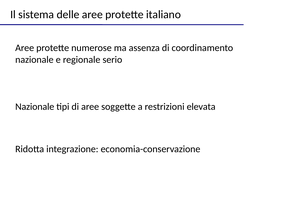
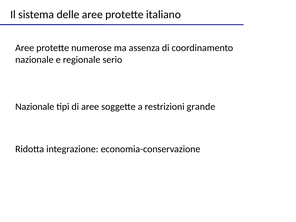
elevata: elevata -> grande
